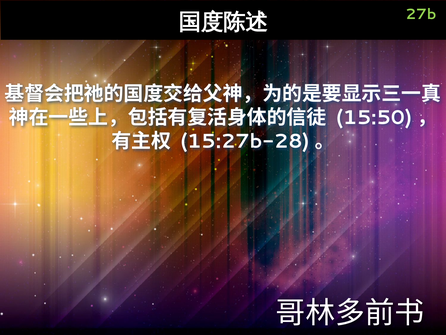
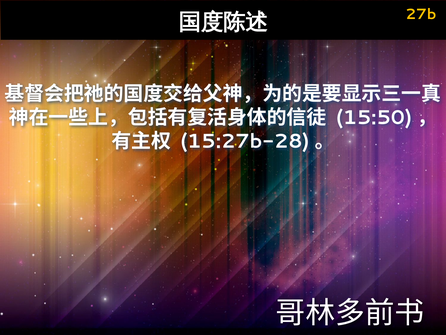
27b colour: light green -> yellow
